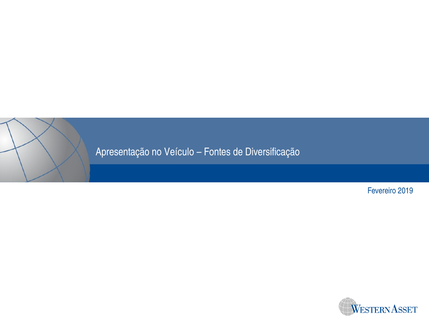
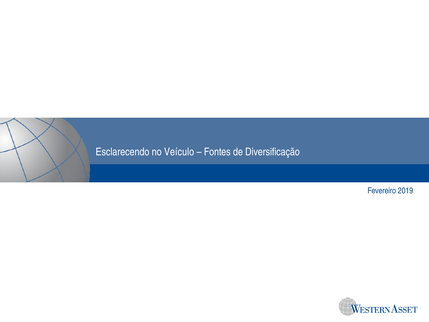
Apresentação: Apresentação -> Esclarecendo
